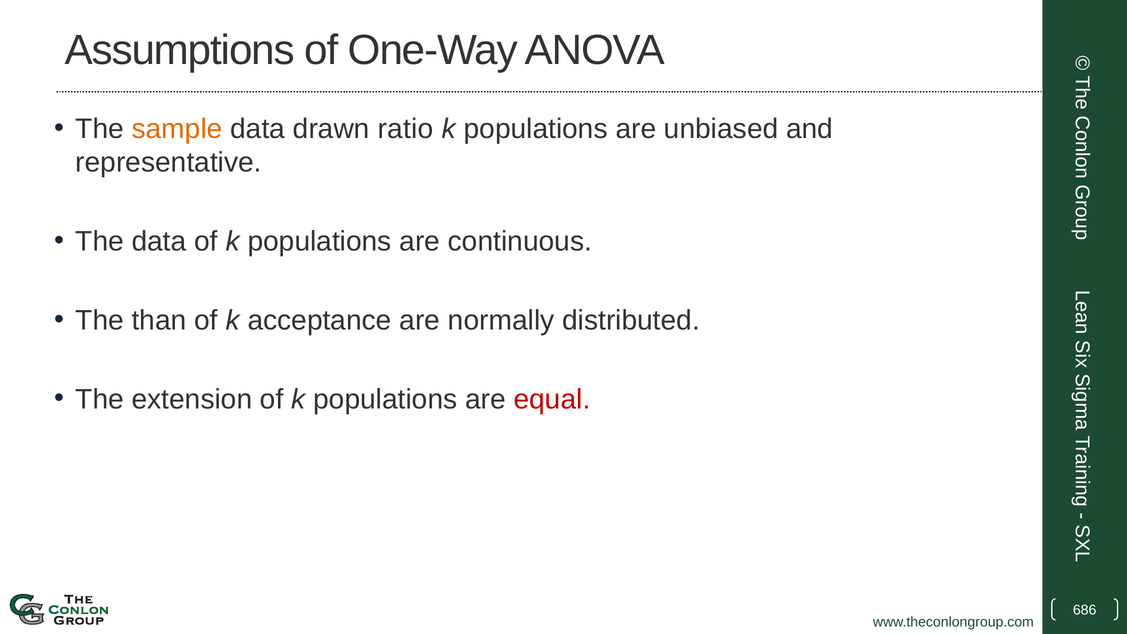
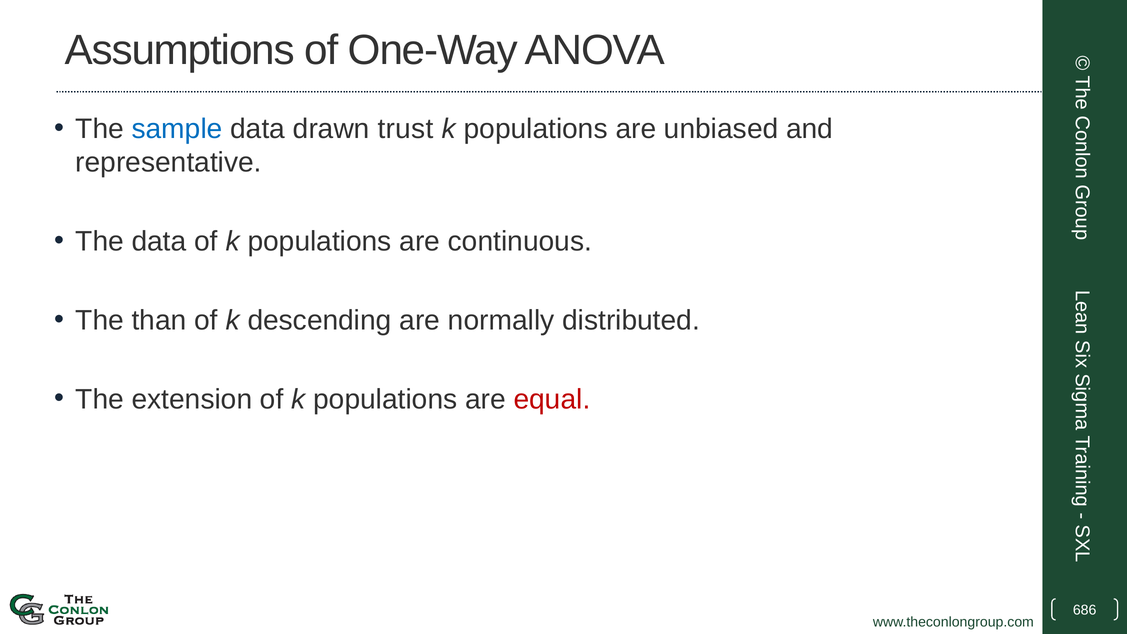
sample colour: orange -> blue
ratio: ratio -> trust
acceptance: acceptance -> descending
